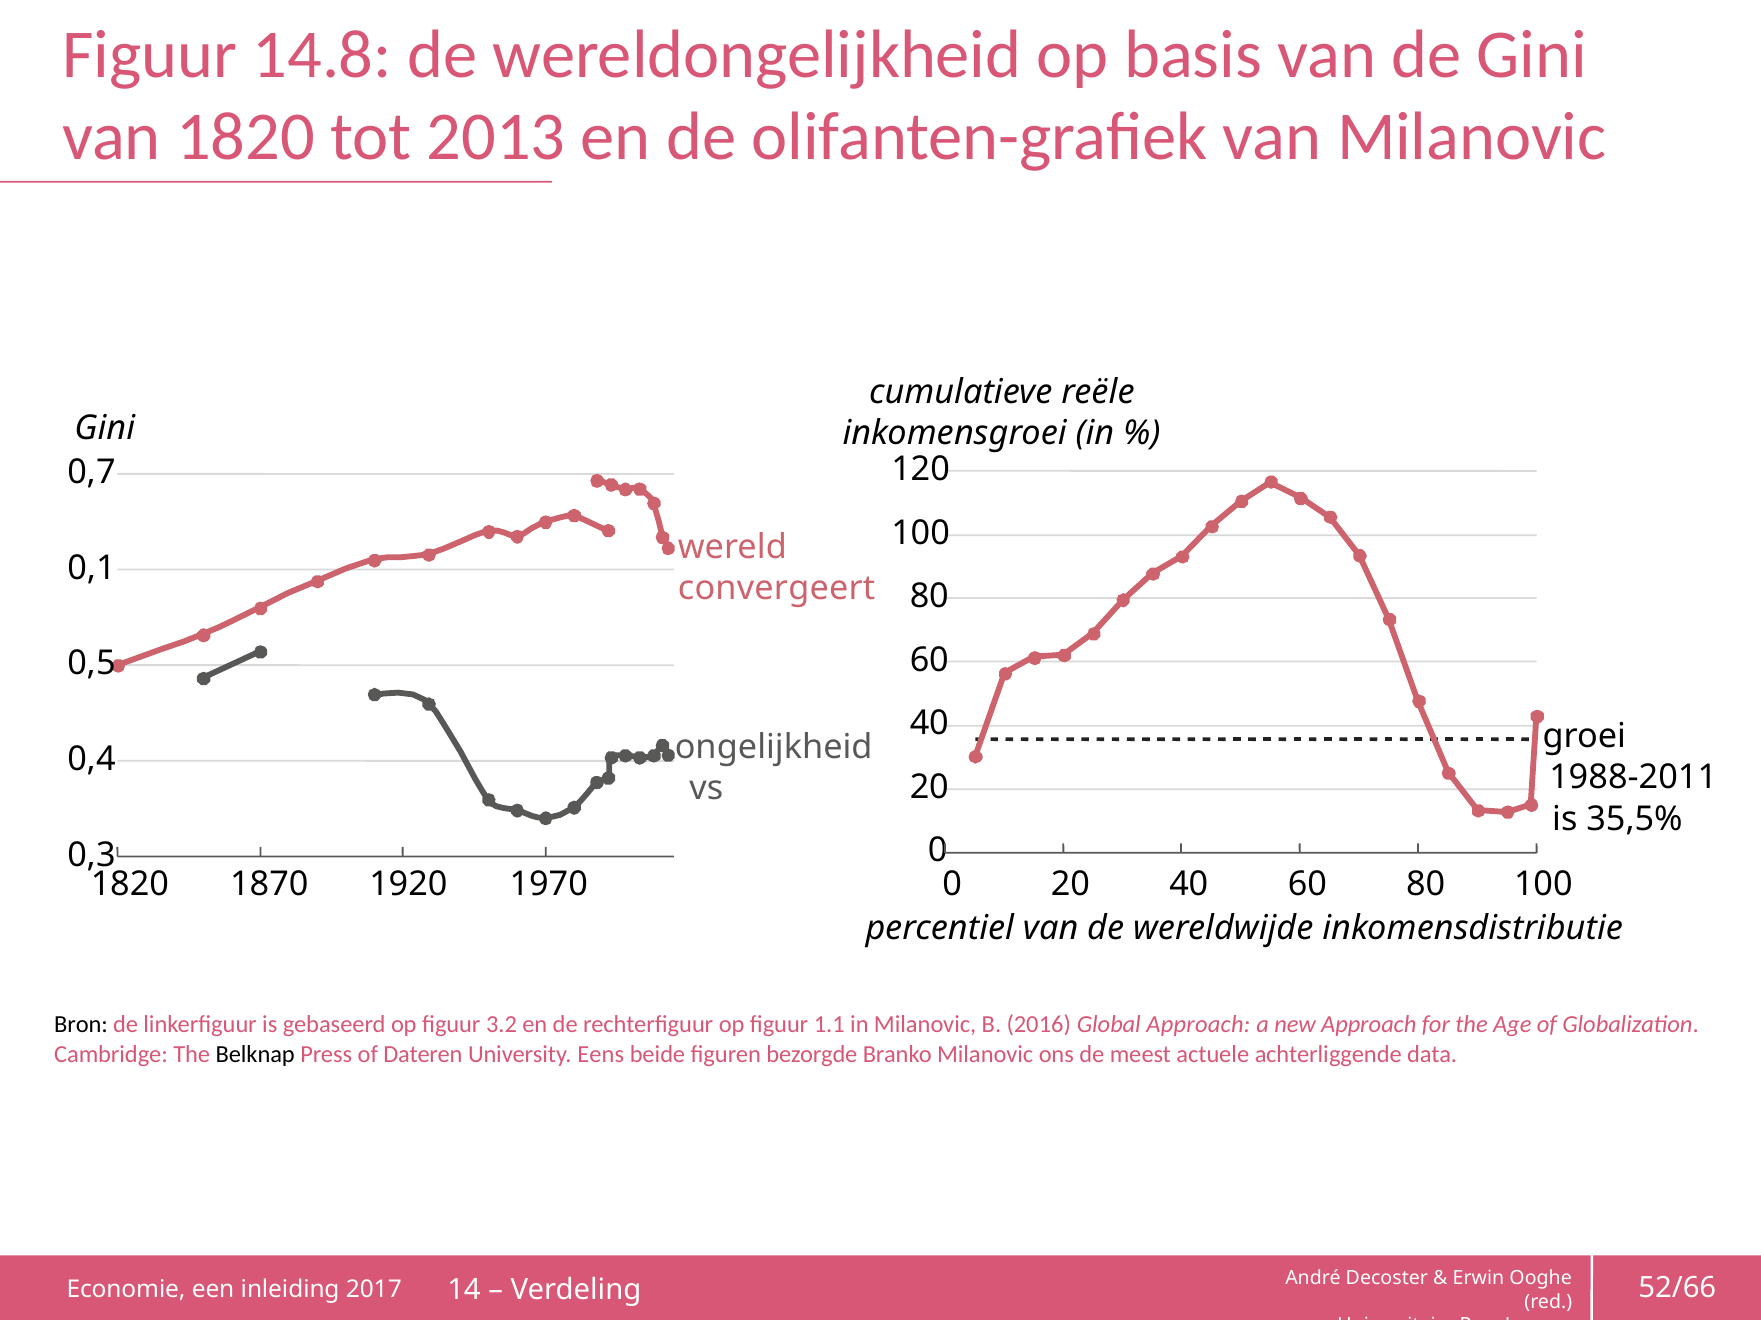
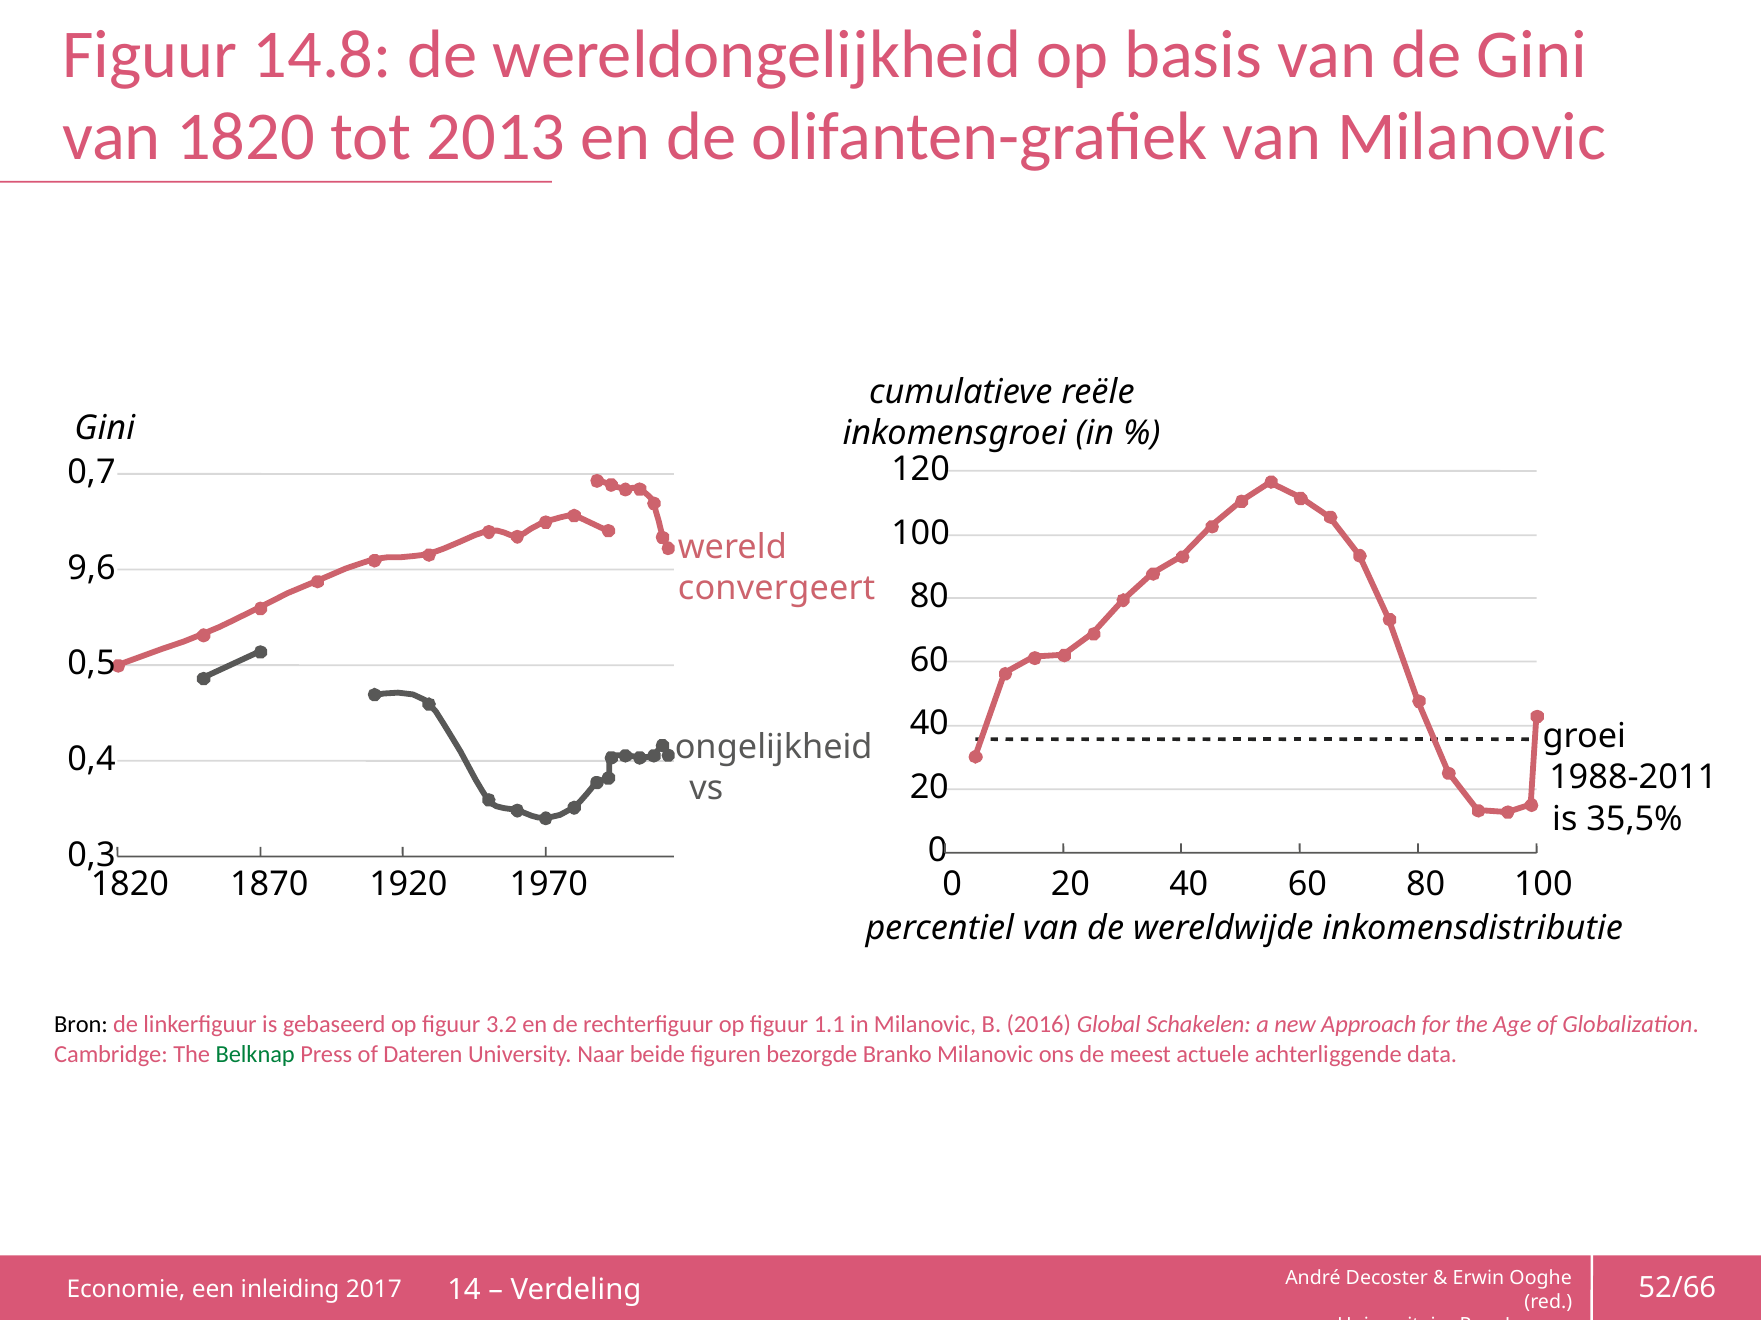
0,1: 0,1 -> 9,6
Global Approach: Approach -> Schakelen
Belknap colour: black -> green
Eens: Eens -> Naar
